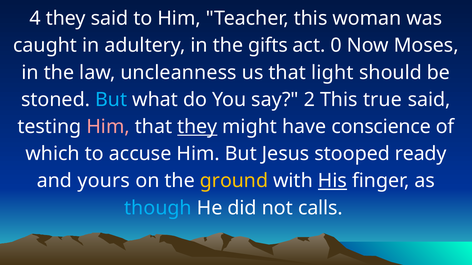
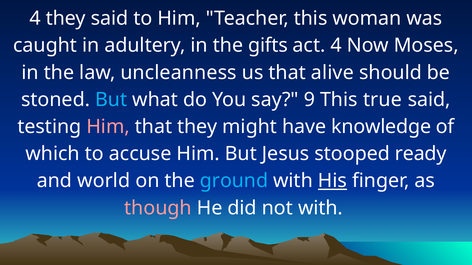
act 0: 0 -> 4
light: light -> alive
2: 2 -> 9
they at (197, 127) underline: present -> none
conscience: conscience -> knowledge
yours: yours -> world
ground colour: yellow -> light blue
though colour: light blue -> pink
not calls: calls -> with
